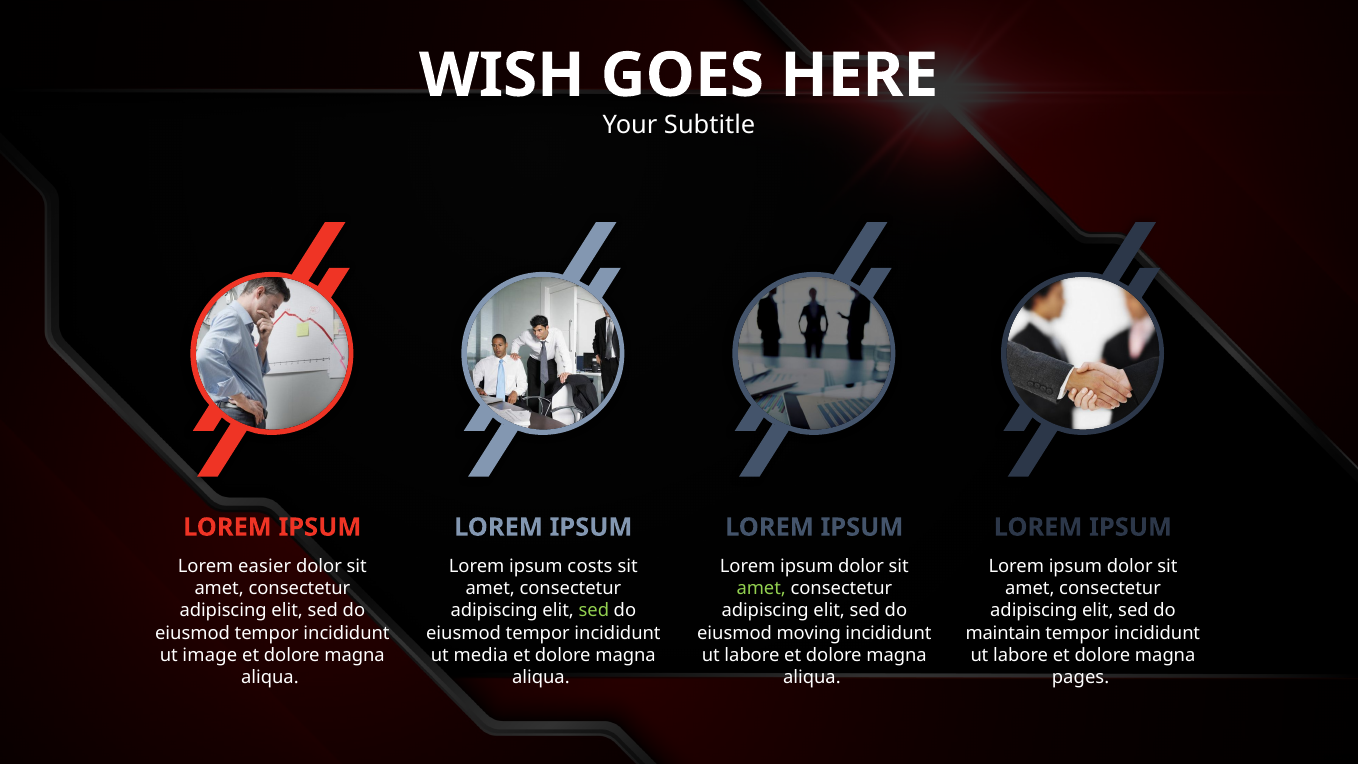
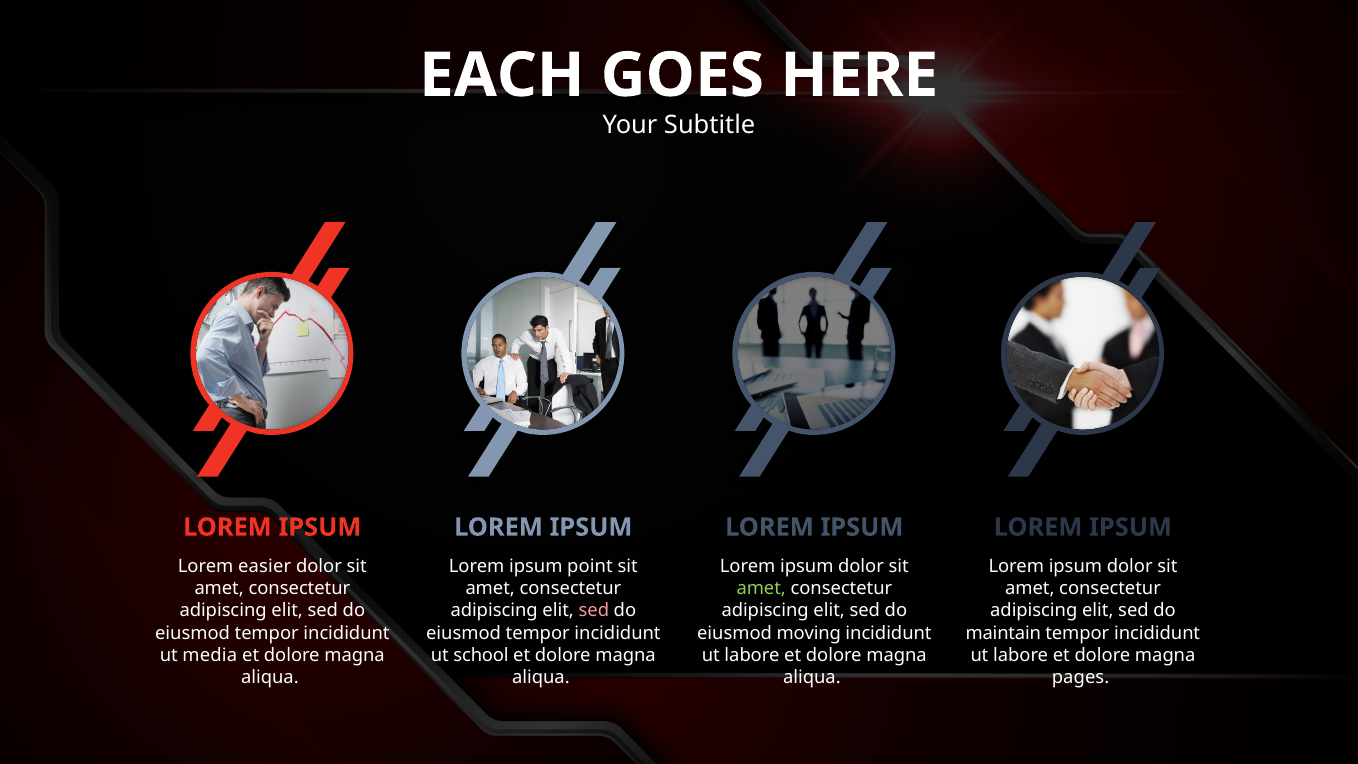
WISH: WISH -> EACH
costs: costs -> point
sed at (594, 611) colour: light green -> pink
image: image -> media
media: media -> school
